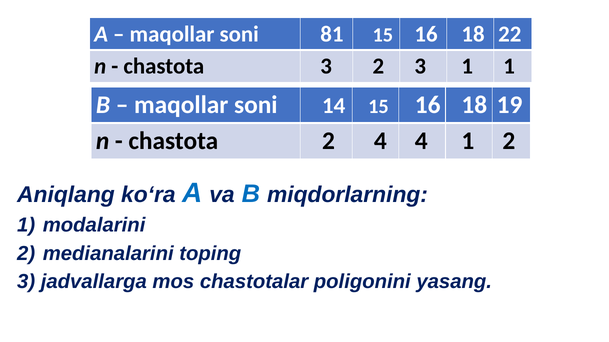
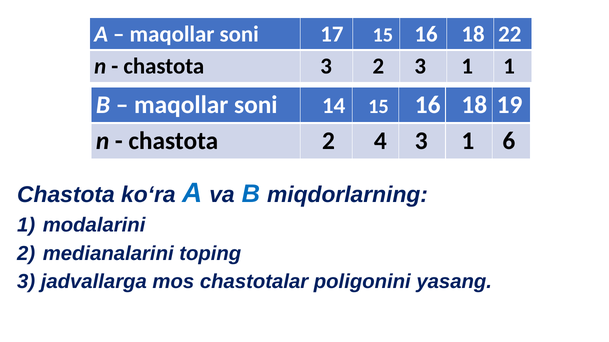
81: 81 -> 17
4 4: 4 -> 3
1 2: 2 -> 6
Aniqlang at (66, 195): Aniqlang -> Chastota
